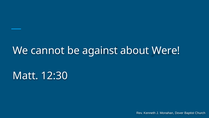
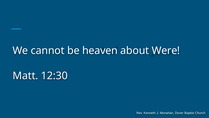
against: against -> heaven
